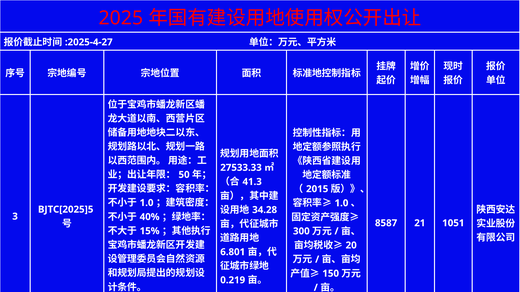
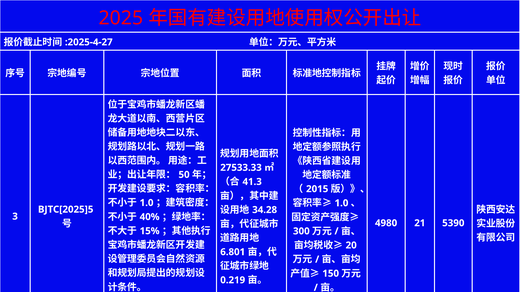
8587: 8587 -> 4980
1051: 1051 -> 5390
